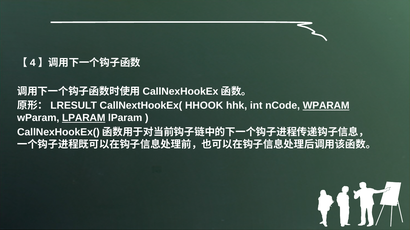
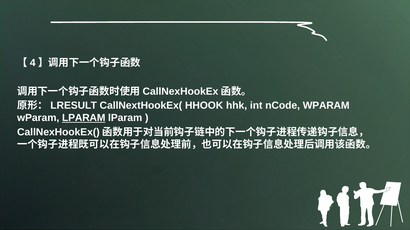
WPARAM at (326, 106) underline: present -> none
